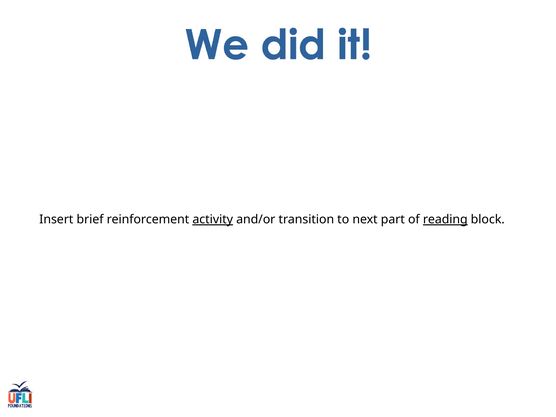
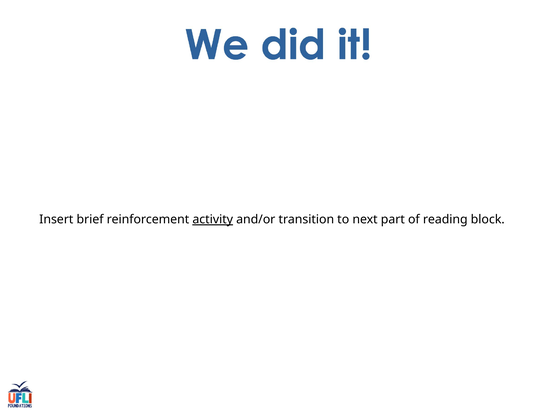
reading underline: present -> none
